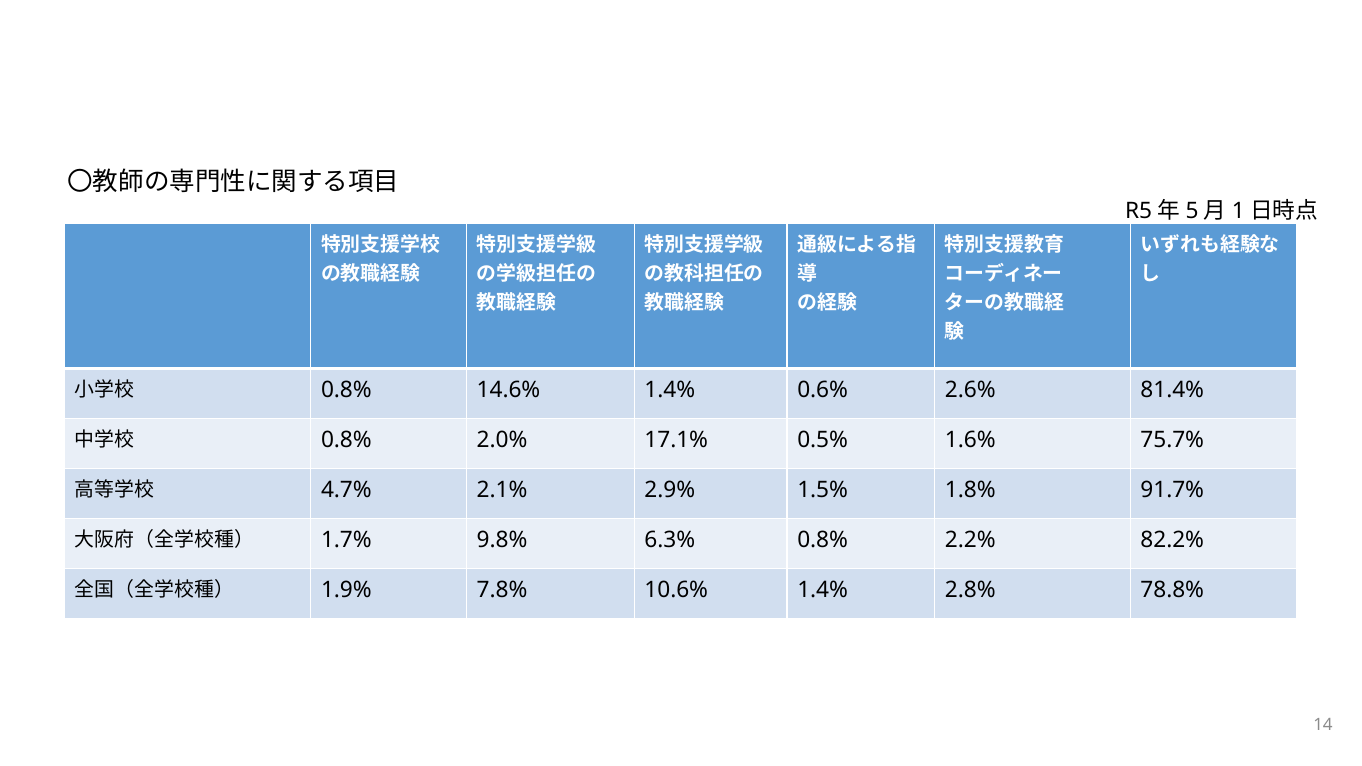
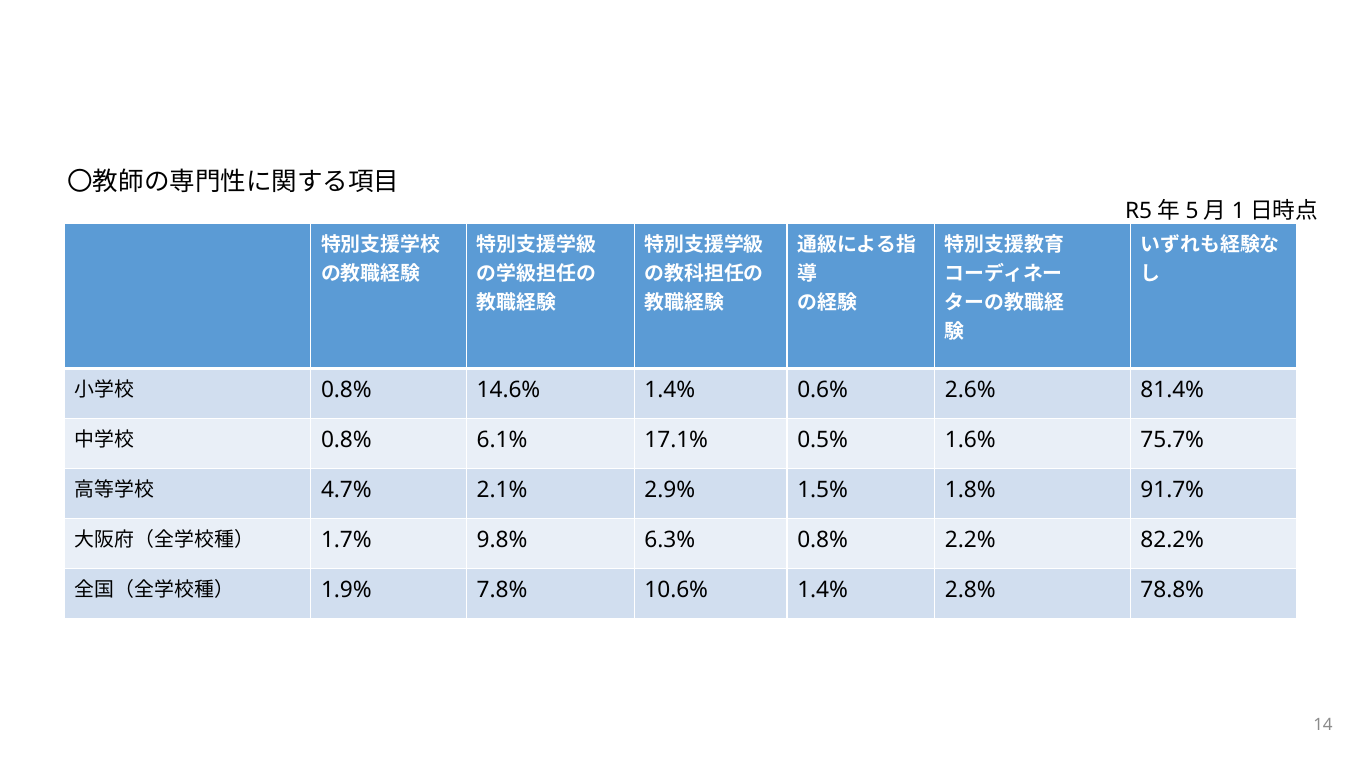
2.0%: 2.0% -> 6.1%
